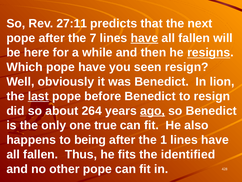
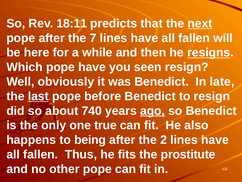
27:11: 27:11 -> 18:11
next underline: none -> present
have at (144, 38) underline: present -> none
lion: lion -> late
264: 264 -> 740
1: 1 -> 2
identified: identified -> prostitute
